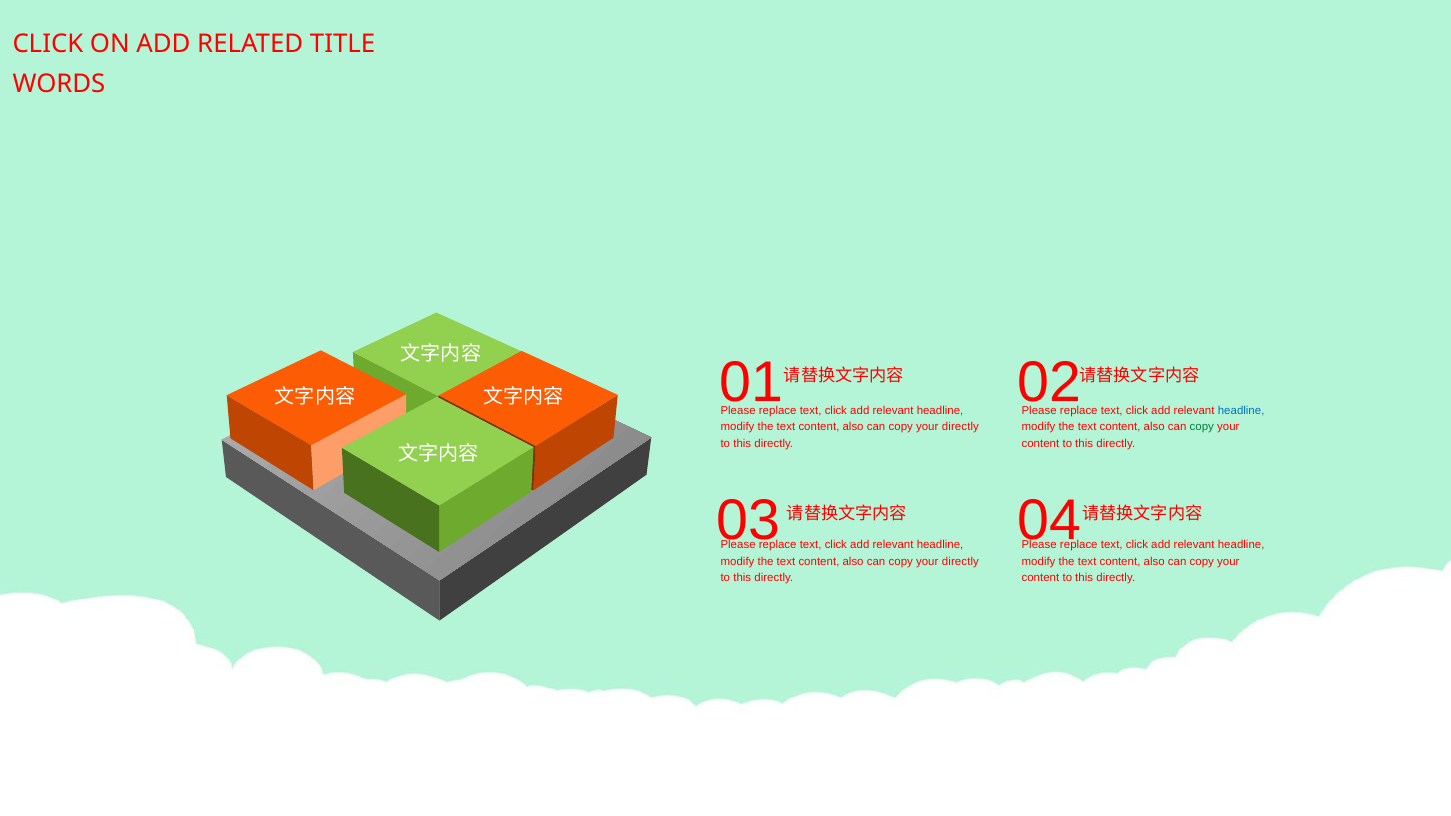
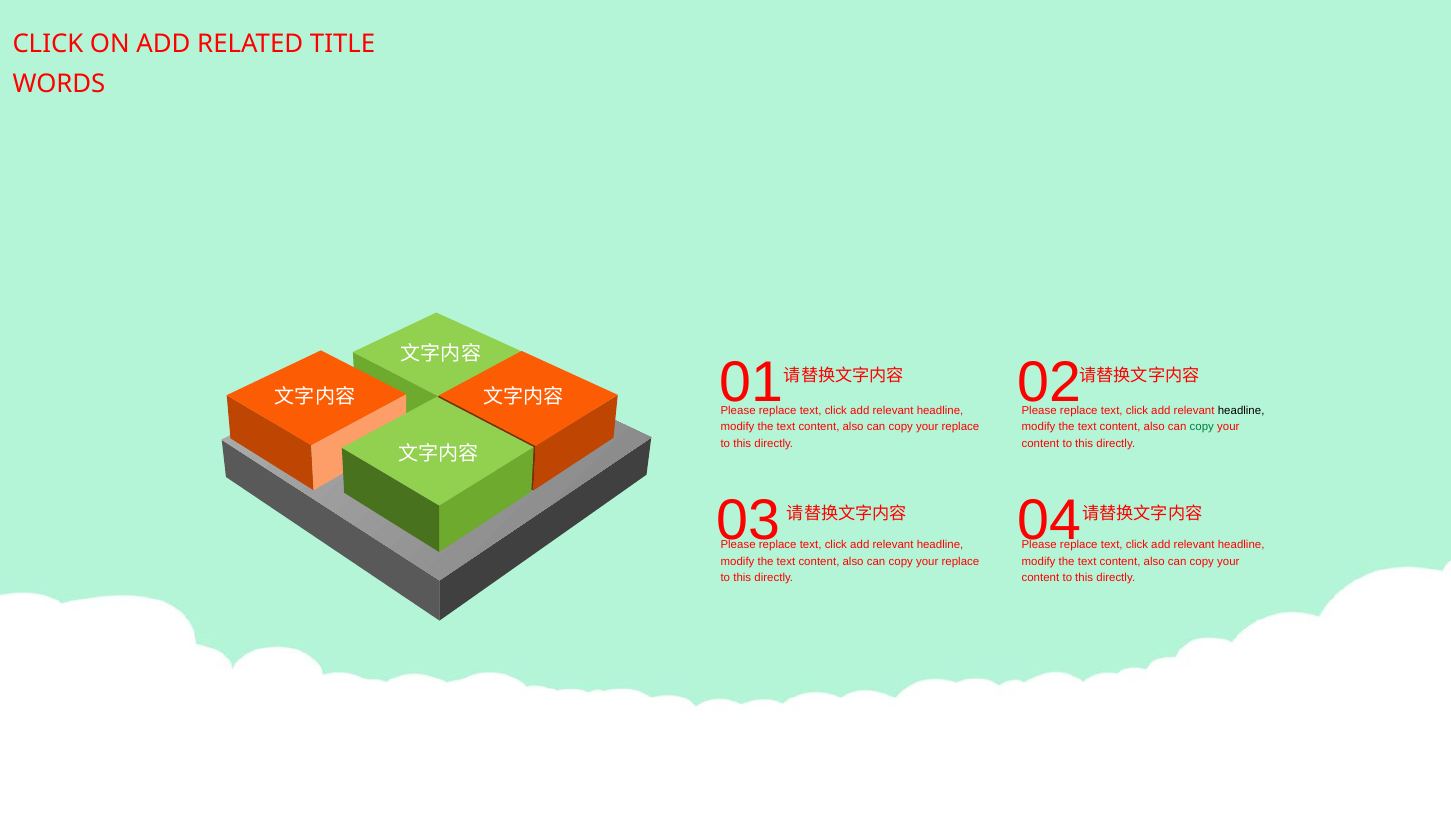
headline at (1241, 410) colour: blue -> black
directly at (960, 427): directly -> replace
directly at (960, 562): directly -> replace
